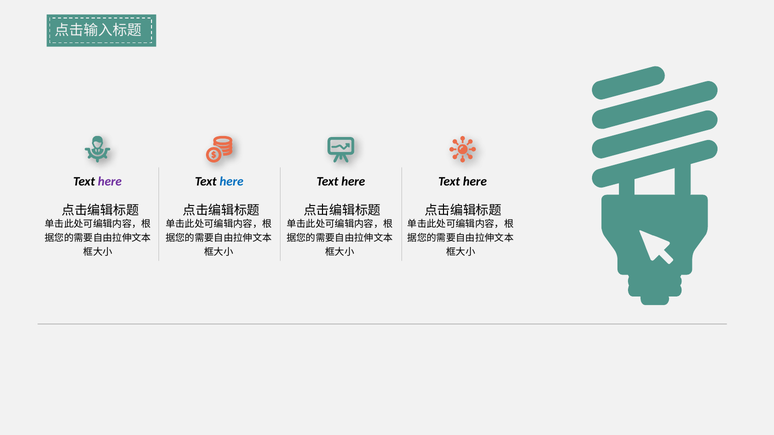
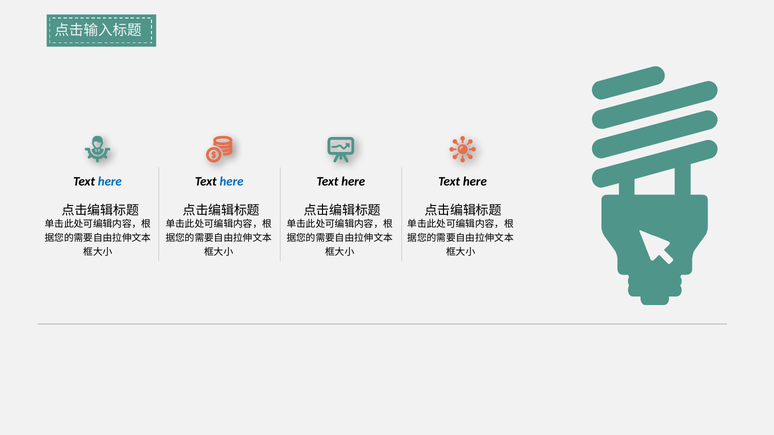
here at (110, 182) colour: purple -> blue
